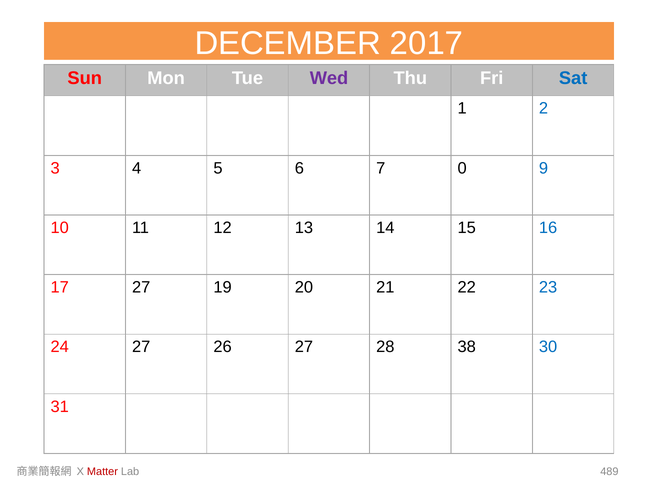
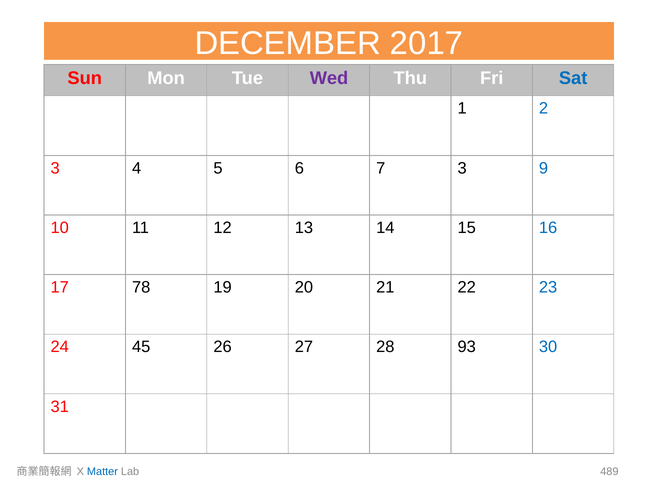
7 0: 0 -> 3
17 27: 27 -> 78
24 27: 27 -> 45
38: 38 -> 93
Matter colour: red -> blue
